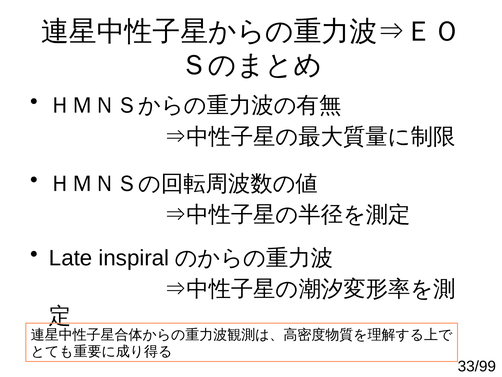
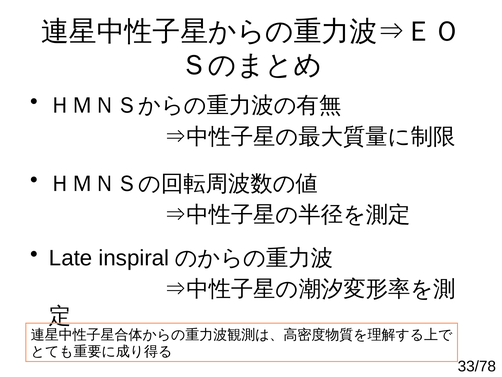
33/99: 33/99 -> 33/78
